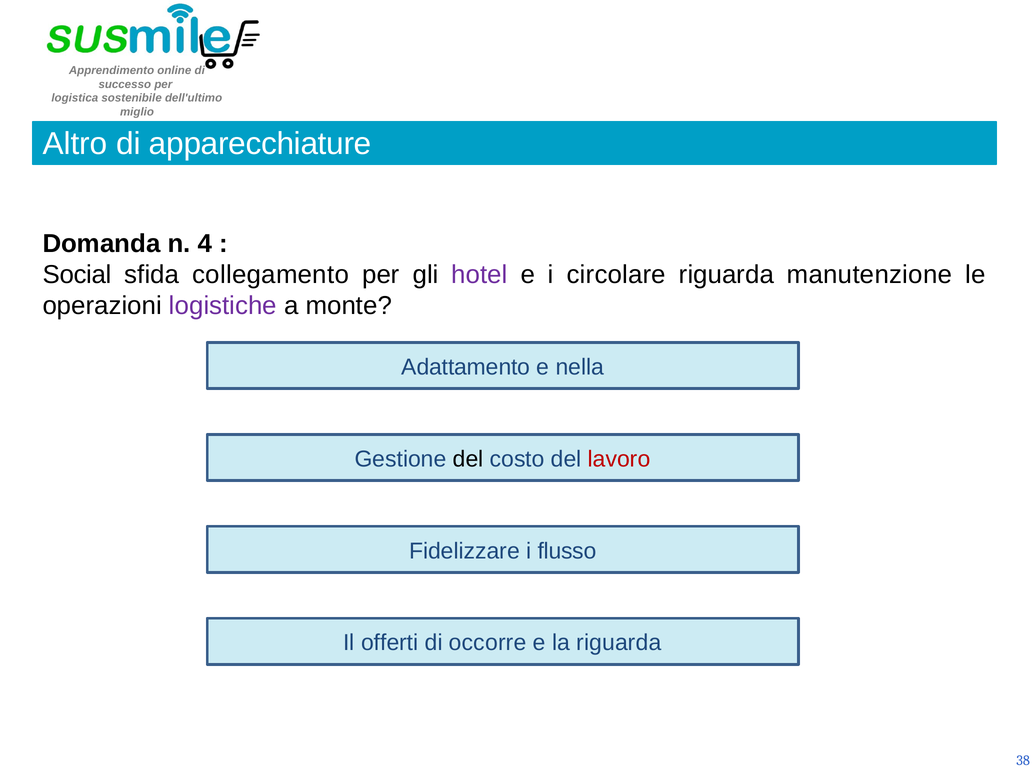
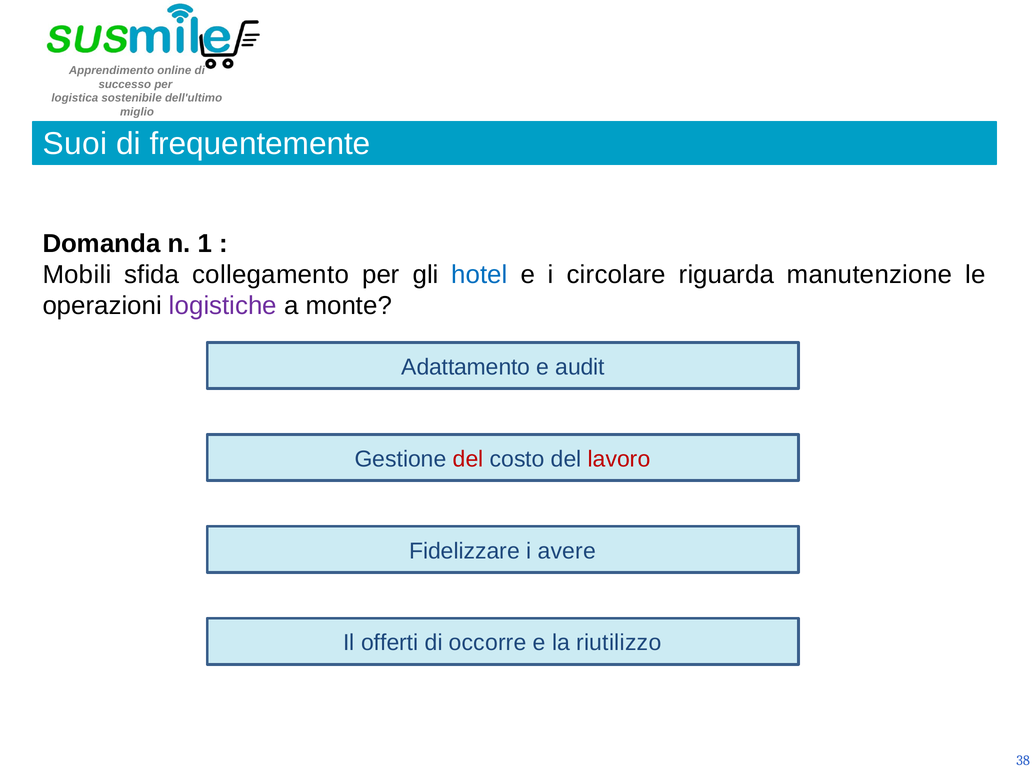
Altro: Altro -> Suoi
apparecchiature: apparecchiature -> frequentemente
4: 4 -> 1
Social: Social -> Mobili
hotel colour: purple -> blue
nella: nella -> audit
del at (468, 459) colour: black -> red
flusso: flusso -> avere
la riguarda: riguarda -> riutilizzo
